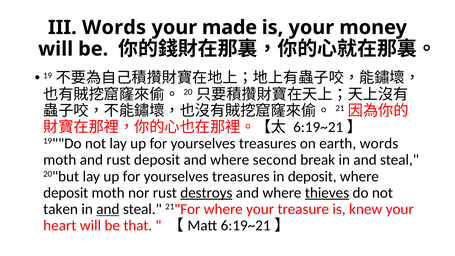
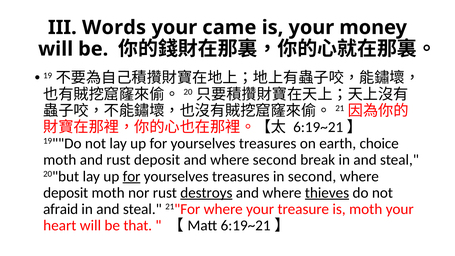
made: made -> came
earth words: words -> choice
for at (132, 176) underline: none -> present
in deposit: deposit -> second
taken: taken -> afraid
and at (108, 209) underline: present -> none
is knew: knew -> moth
